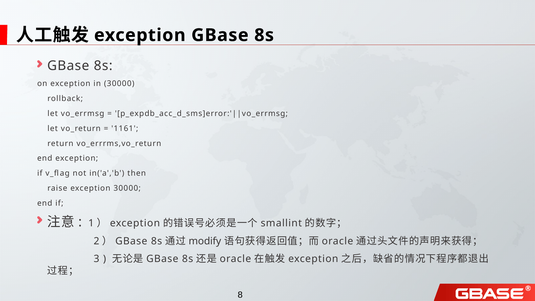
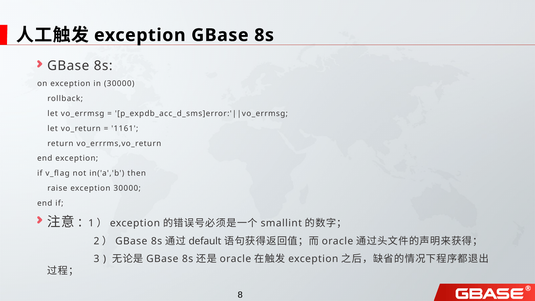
modify: modify -> default
